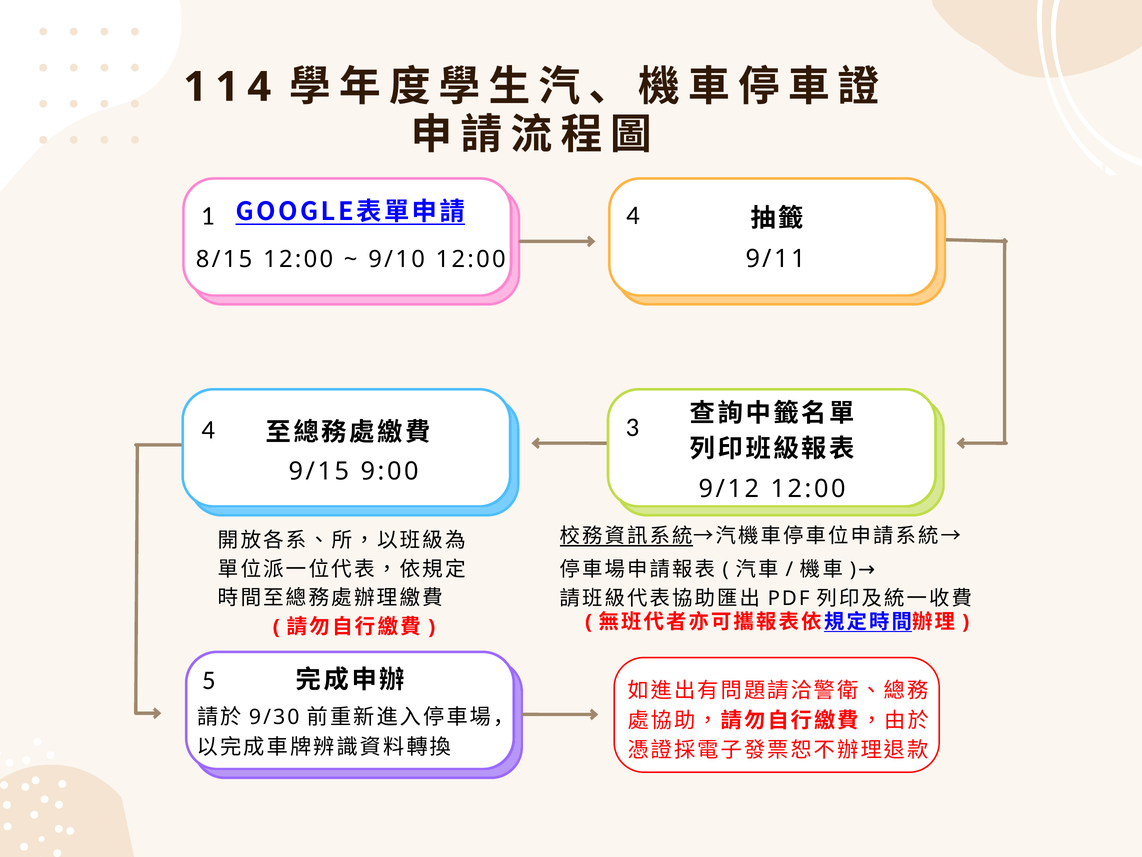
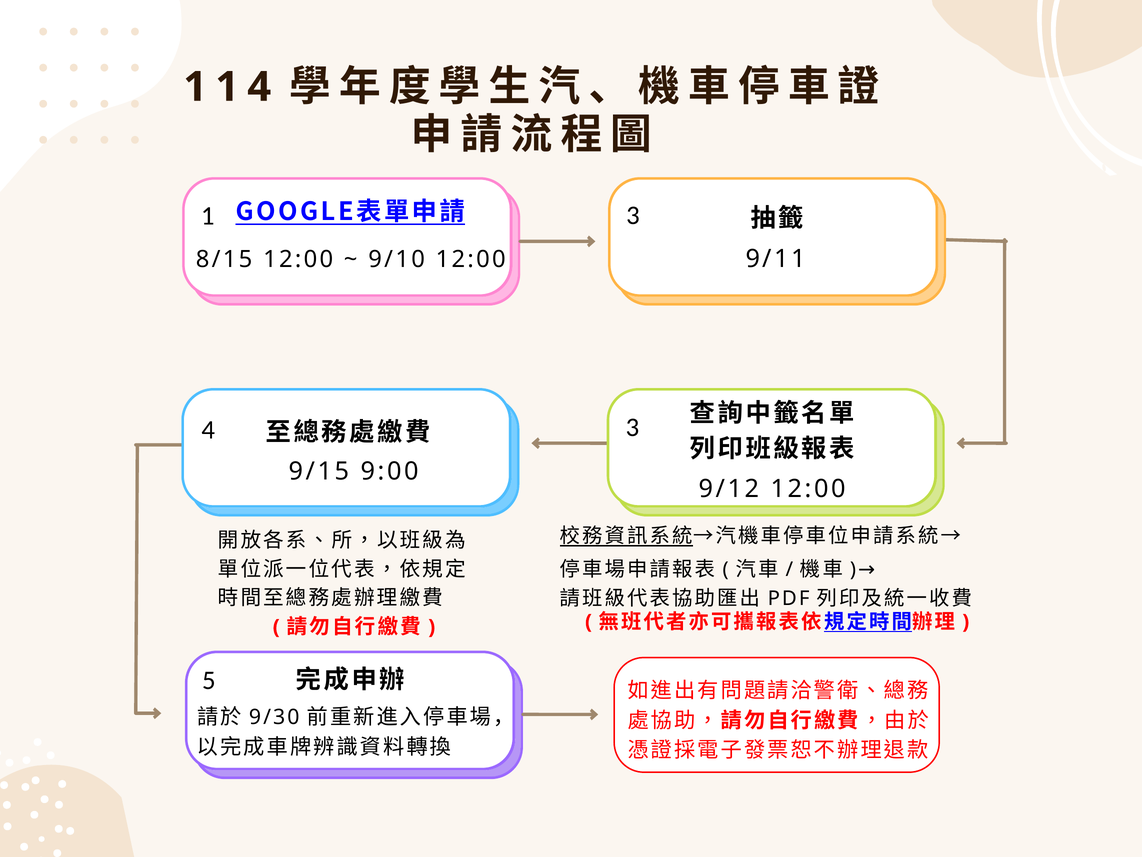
1 4: 4 -> 3
